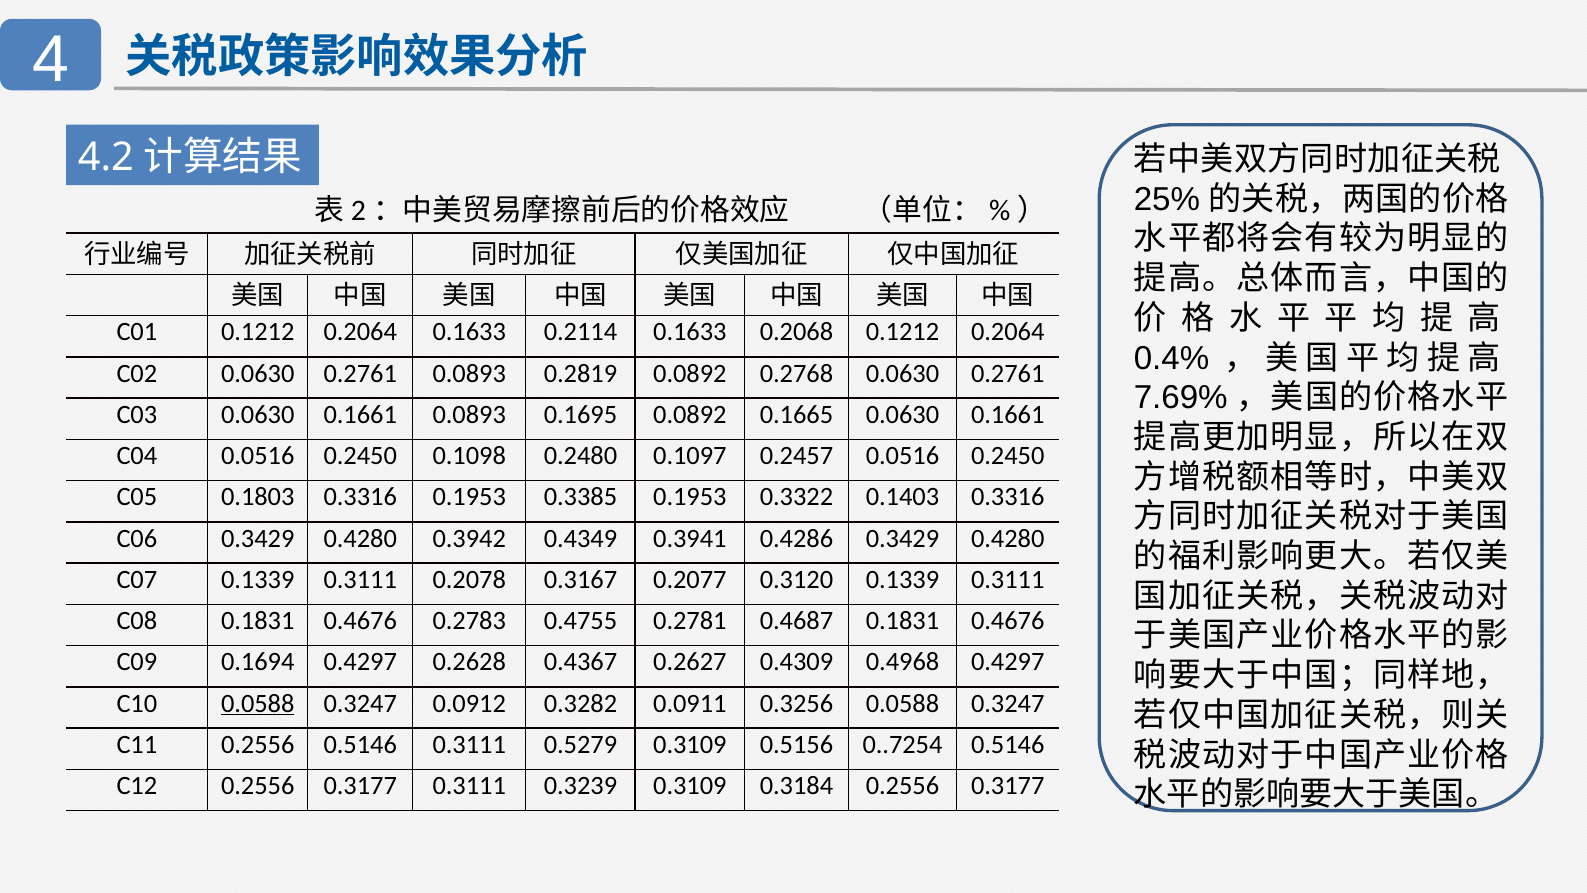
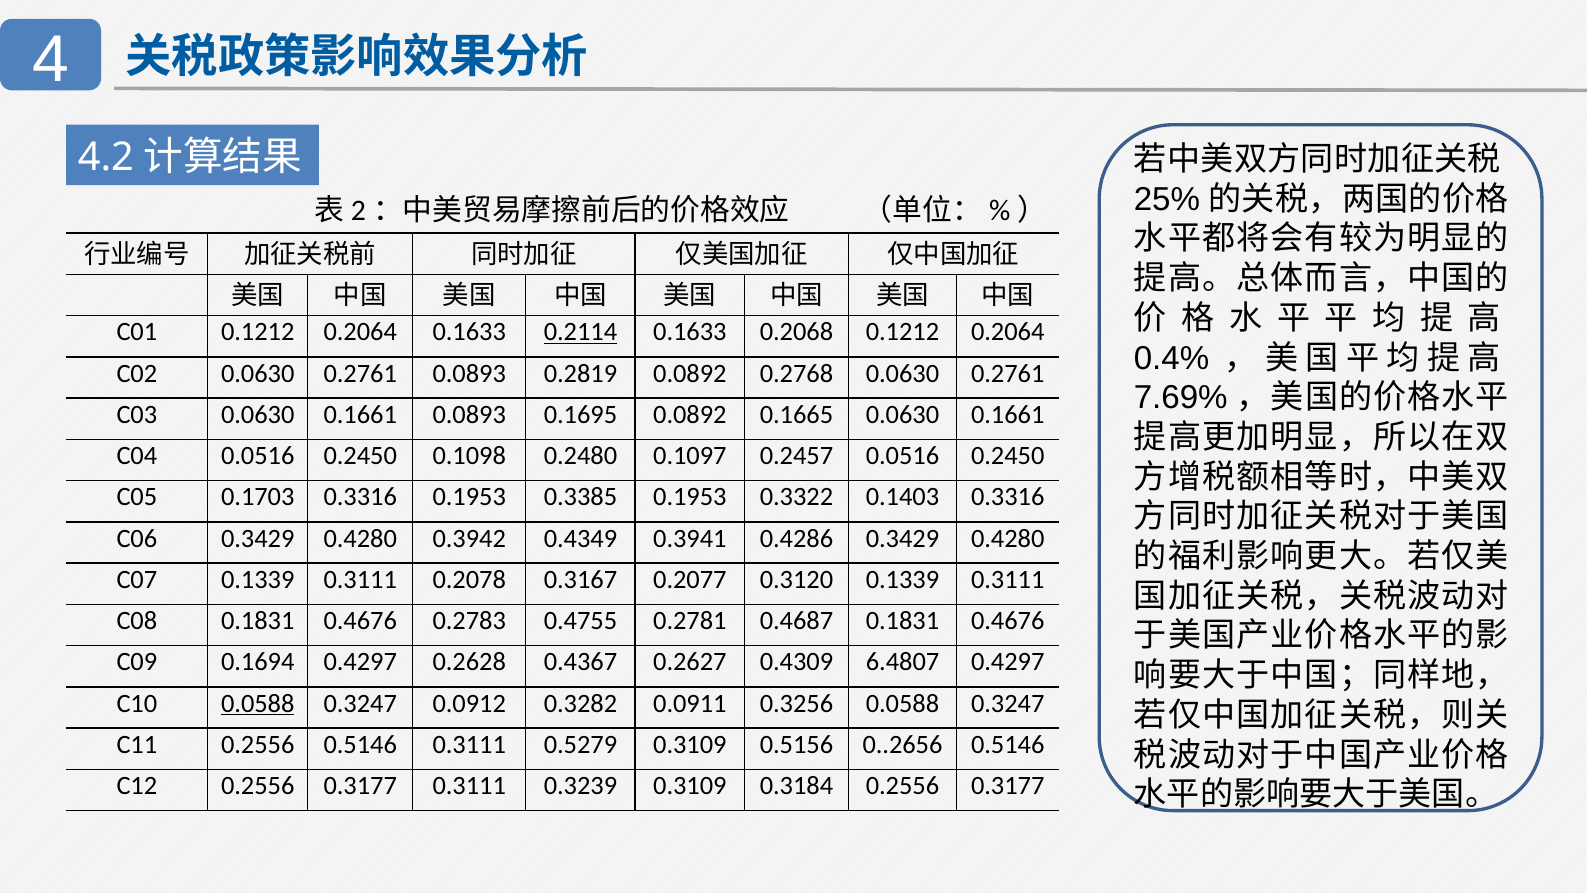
0.2114 underline: none -> present
0.1803: 0.1803 -> 0.1703
0.4968: 0.4968 -> 6.4807
0..7254: 0..7254 -> 0..2656
